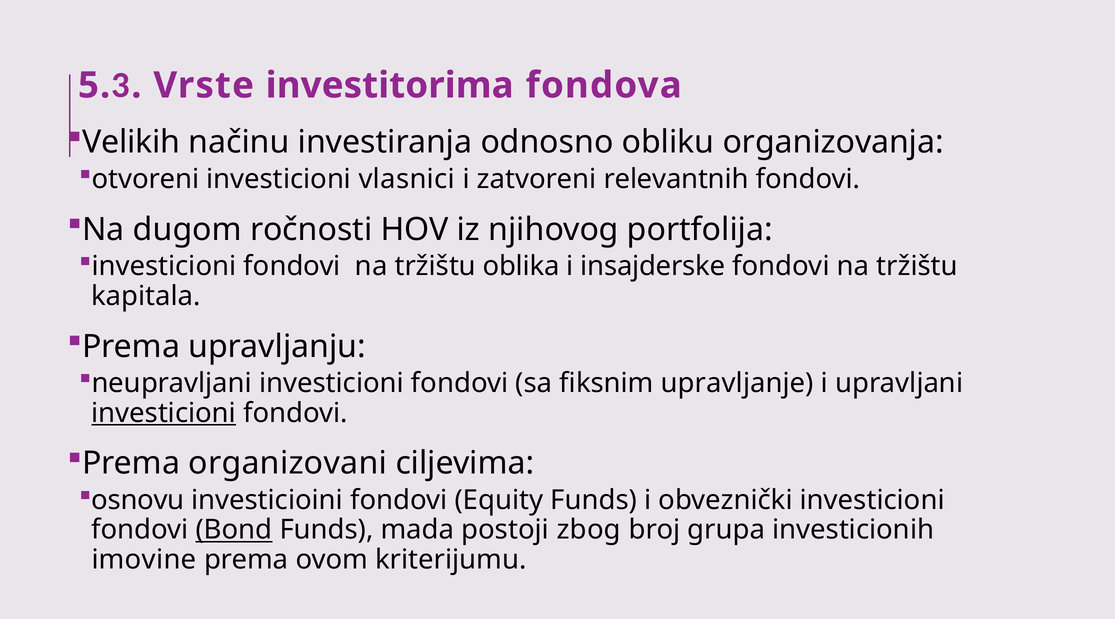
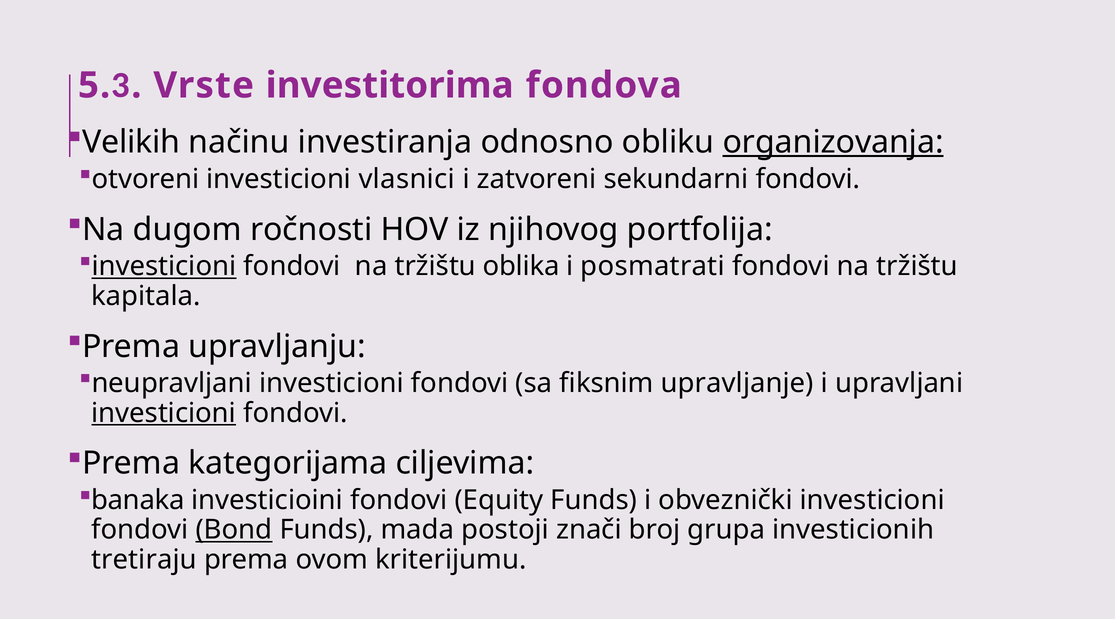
organizovanja underline: none -> present
relevantnih: relevantnih -> sekundarni
investicioni at (164, 266) underline: none -> present
insajderske: insajderske -> posmatrati
organizovani: organizovani -> kategorijama
osnovu: osnovu -> banaka
zbog: zbog -> znači
imovine: imovine -> tretiraju
